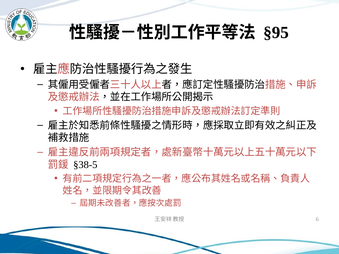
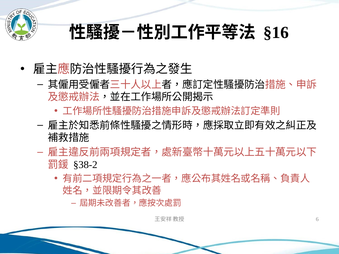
§95: §95 -> §16
§38-5: §38-5 -> §38-2
